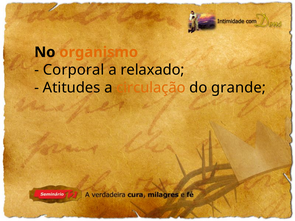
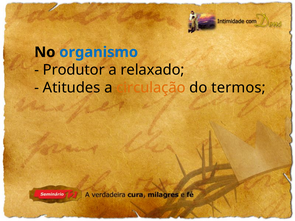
organismo colour: orange -> blue
Corporal: Corporal -> Produtor
grande: grande -> termos
